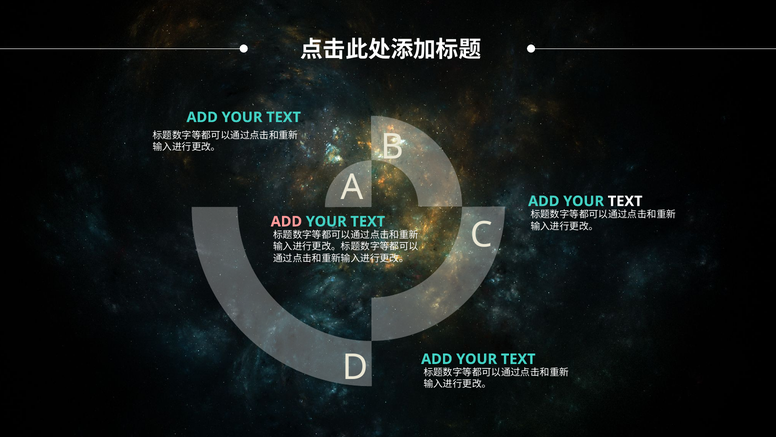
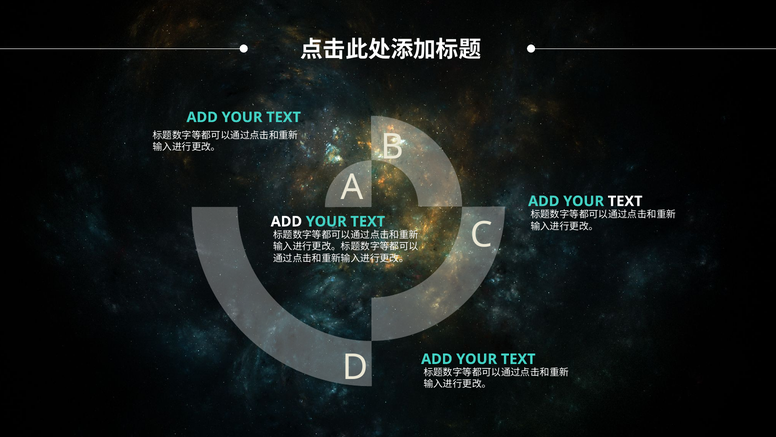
ADD at (286, 221) colour: pink -> white
